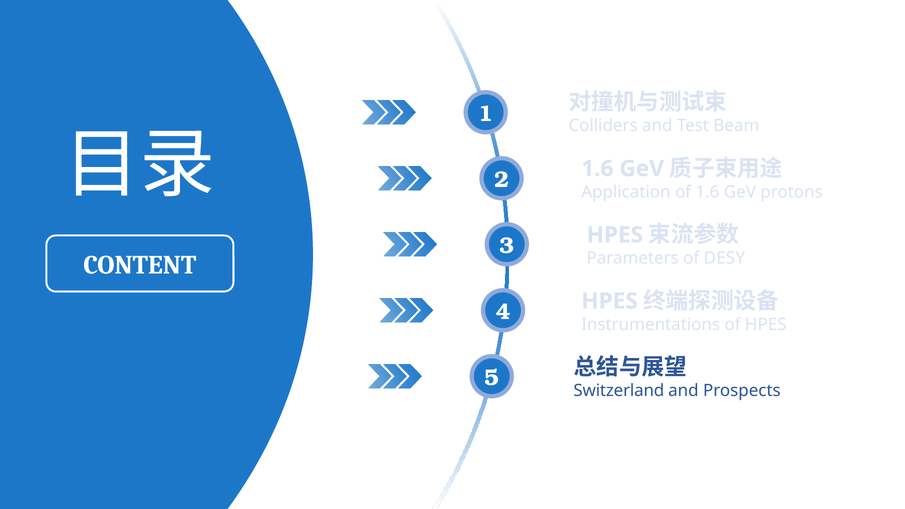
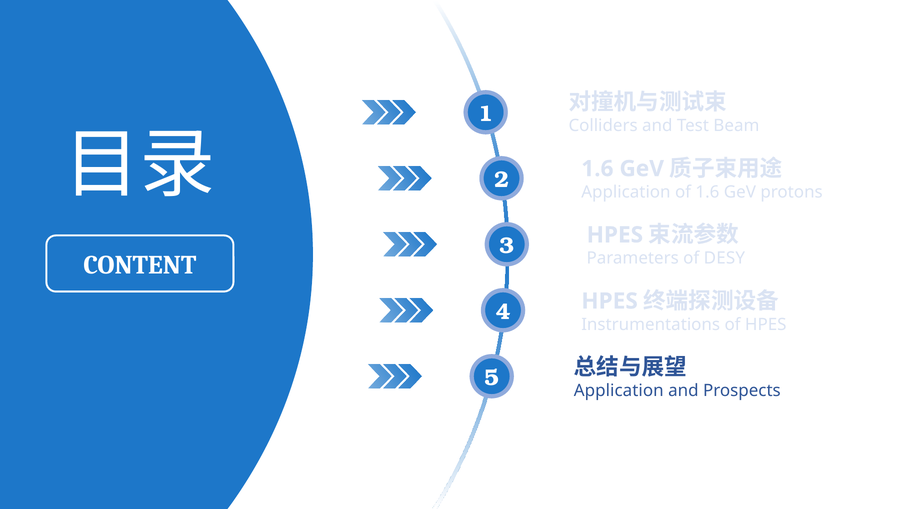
Switzerland at (619, 391): Switzerland -> Application
